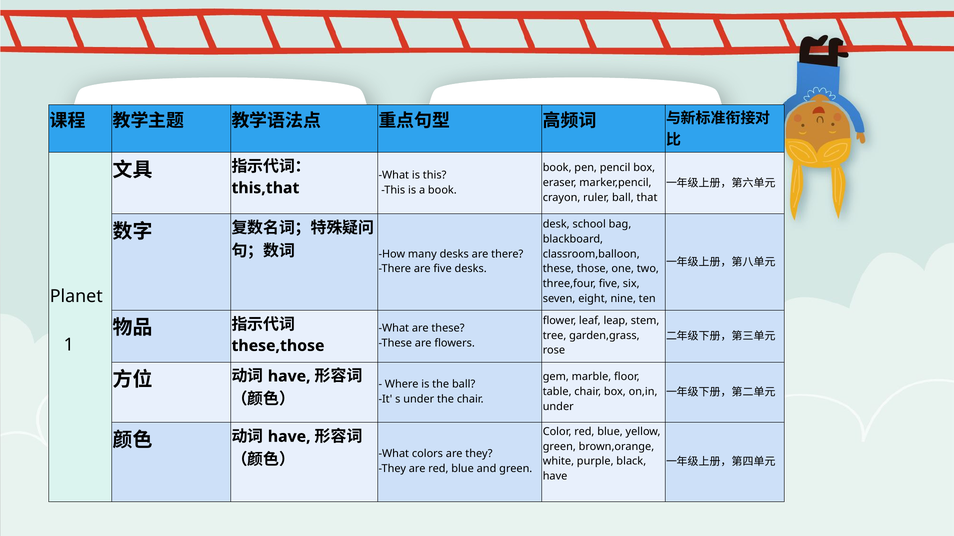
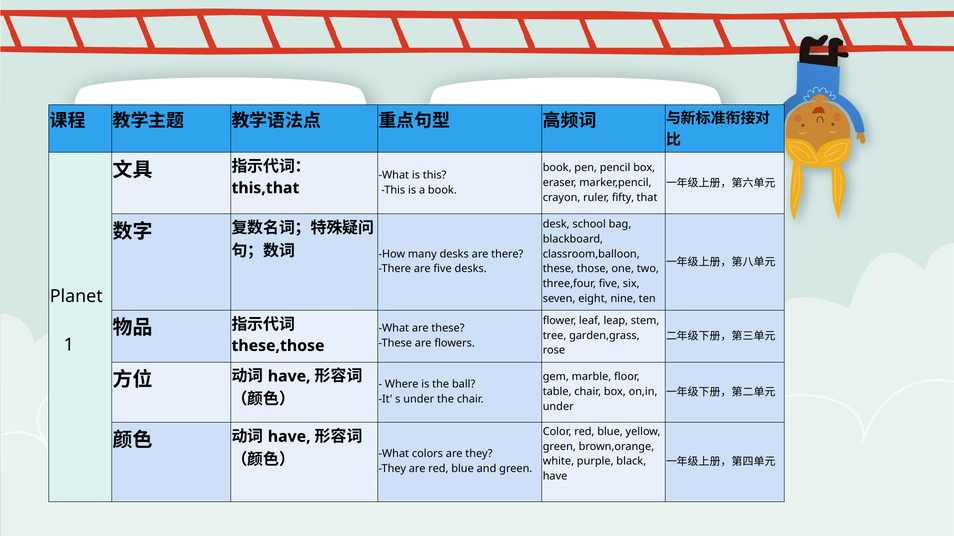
ruler ball: ball -> fifty
